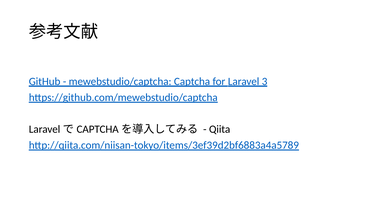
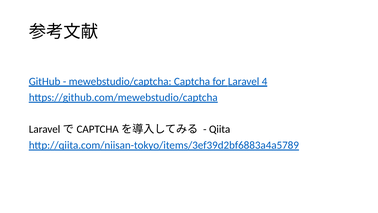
3: 3 -> 4
